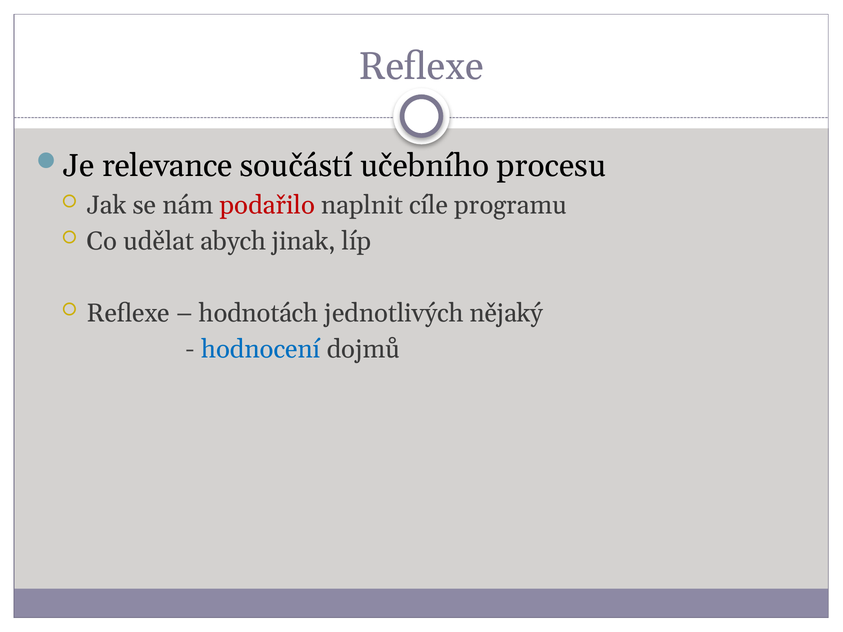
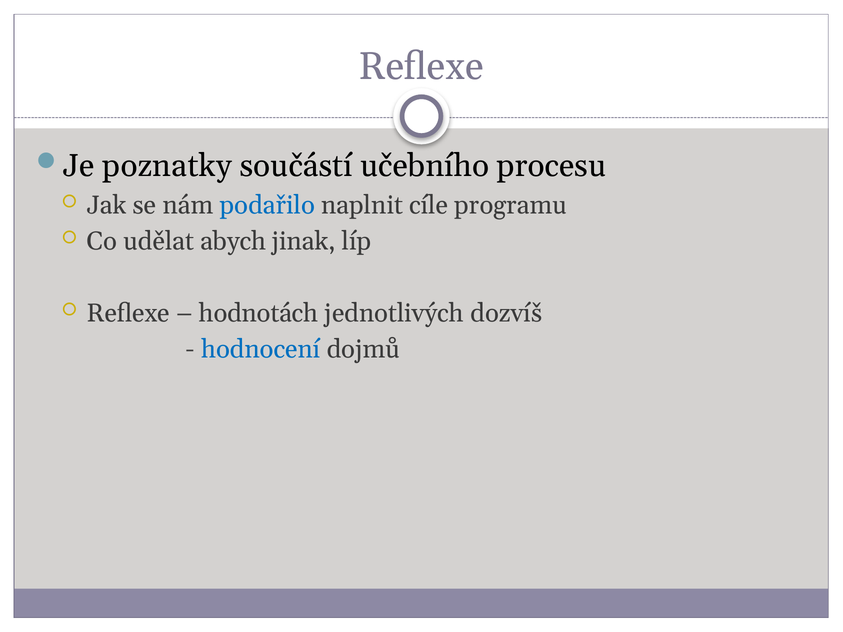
relevance: relevance -> poznatky
podařilo colour: red -> blue
nějaký: nějaký -> dozvíš
